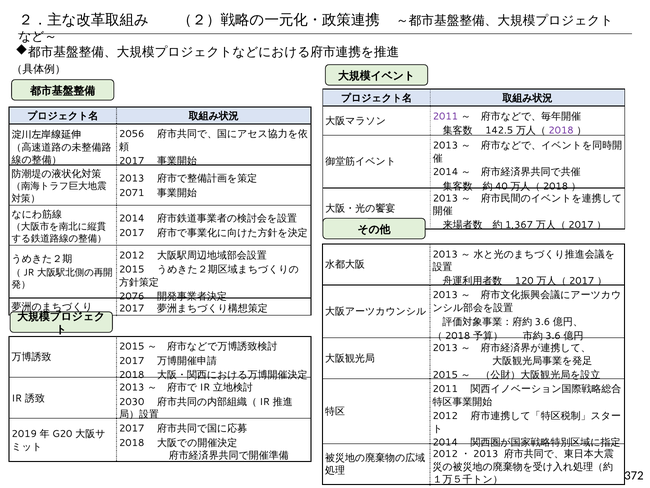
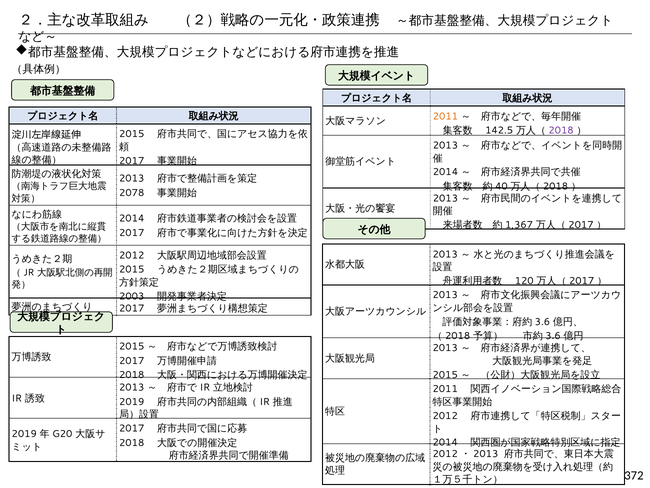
2011 at (445, 116) colour: purple -> orange
2056 at (132, 134): 2056 -> 2015
2071: 2071 -> 2078
2076: 2076 -> 2003
2030 at (132, 401): 2030 -> 2019
